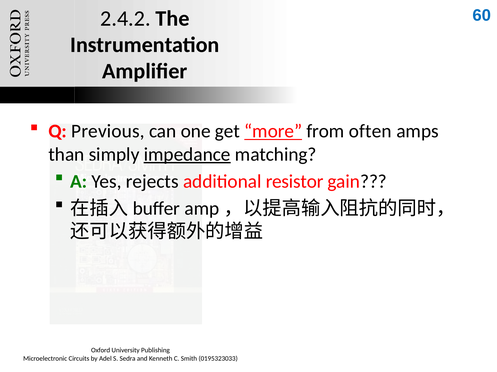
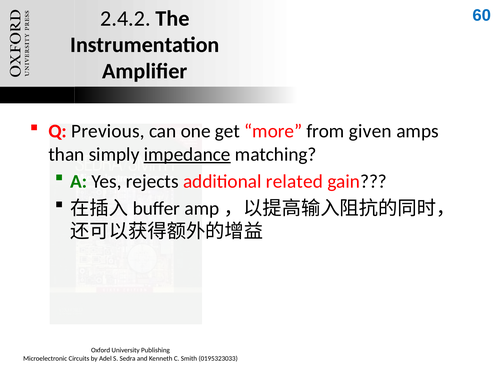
more underline: present -> none
often: often -> given
resistor: resistor -> related
